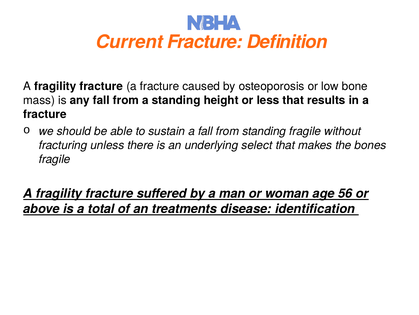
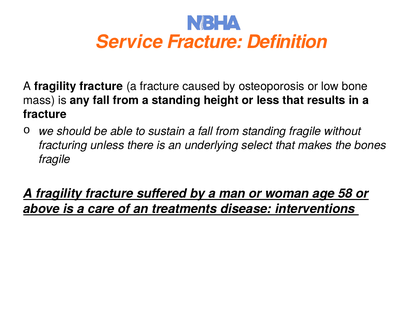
Current: Current -> Service
56: 56 -> 58
total: total -> care
identification: identification -> interventions
